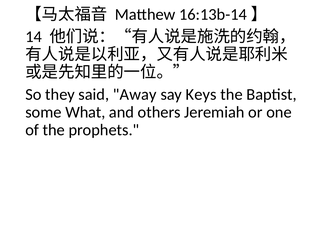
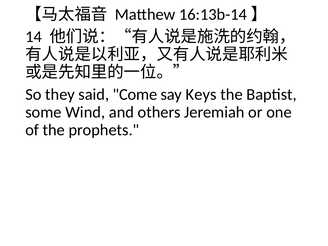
Away: Away -> Come
What: What -> Wind
